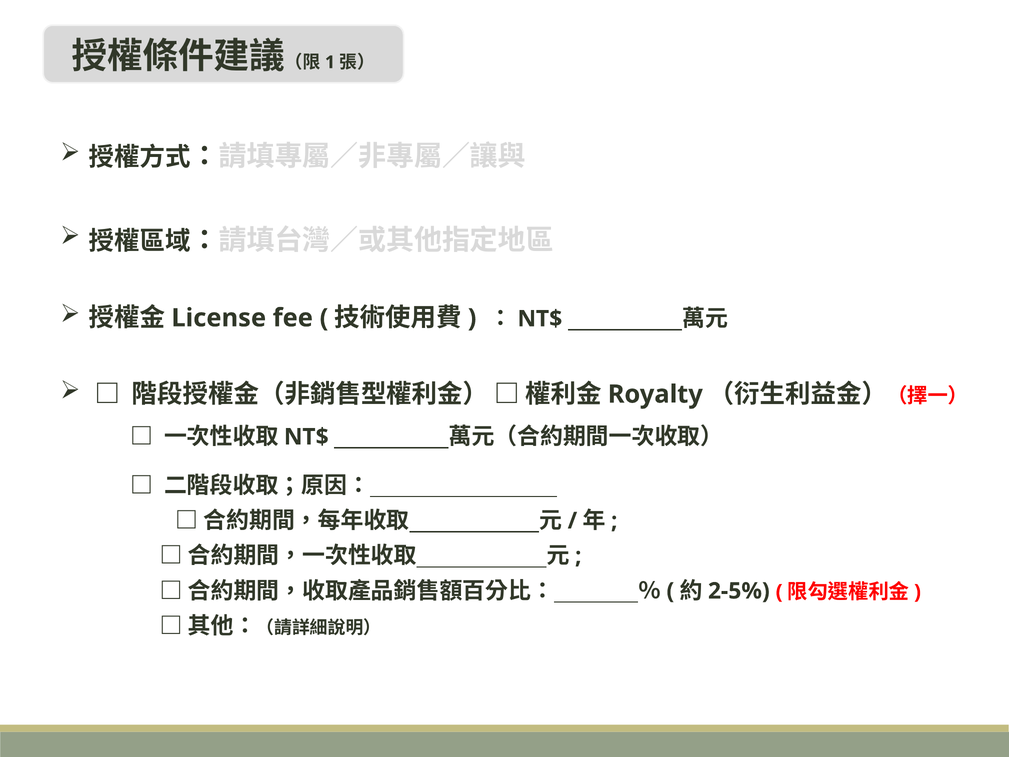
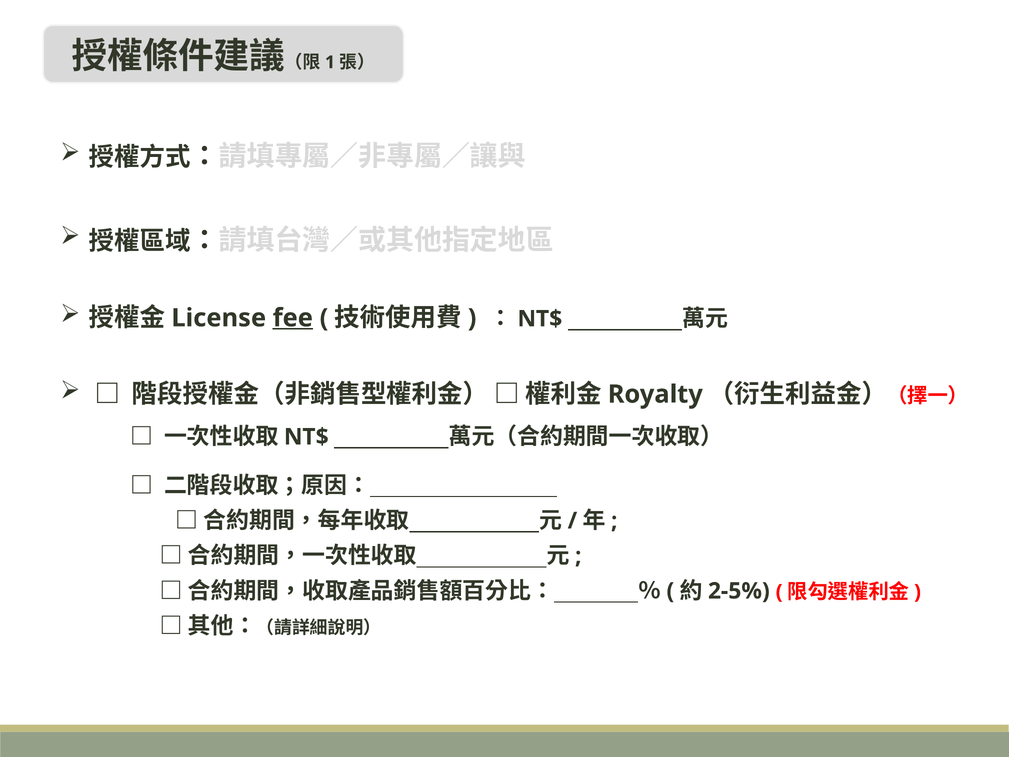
fee underline: none -> present
